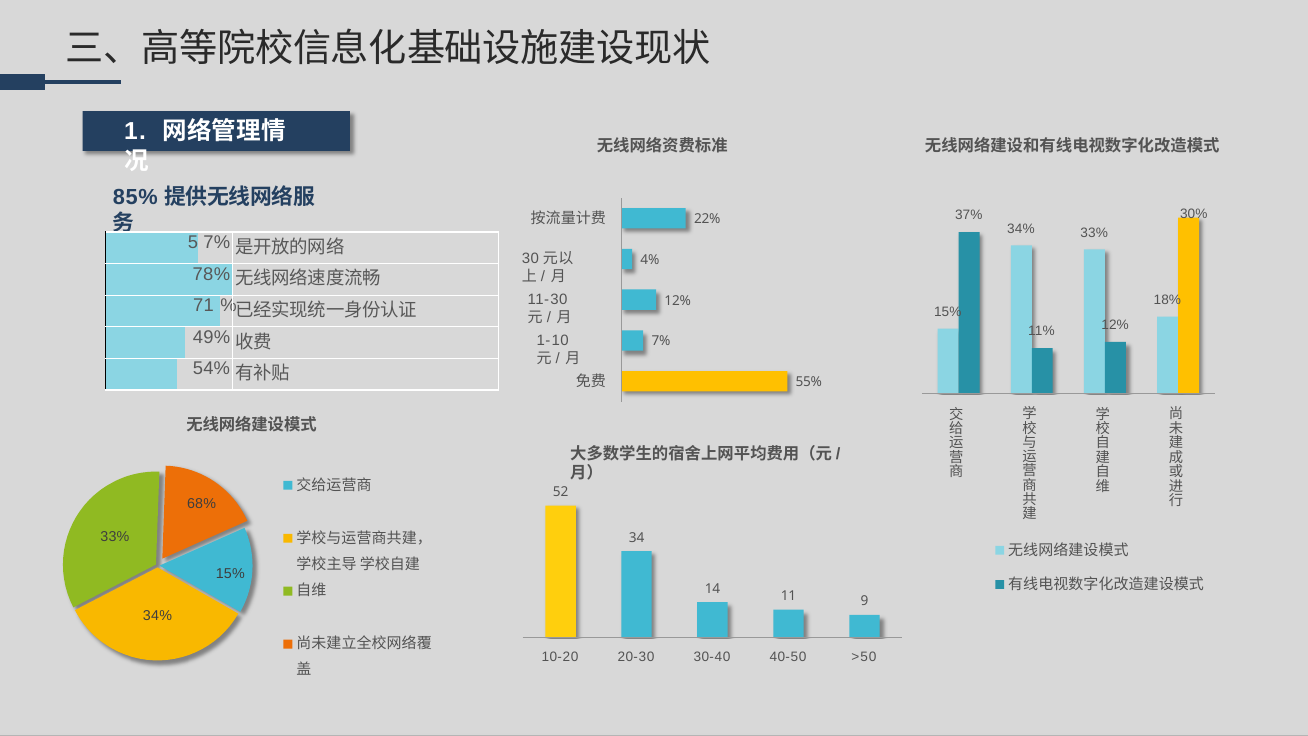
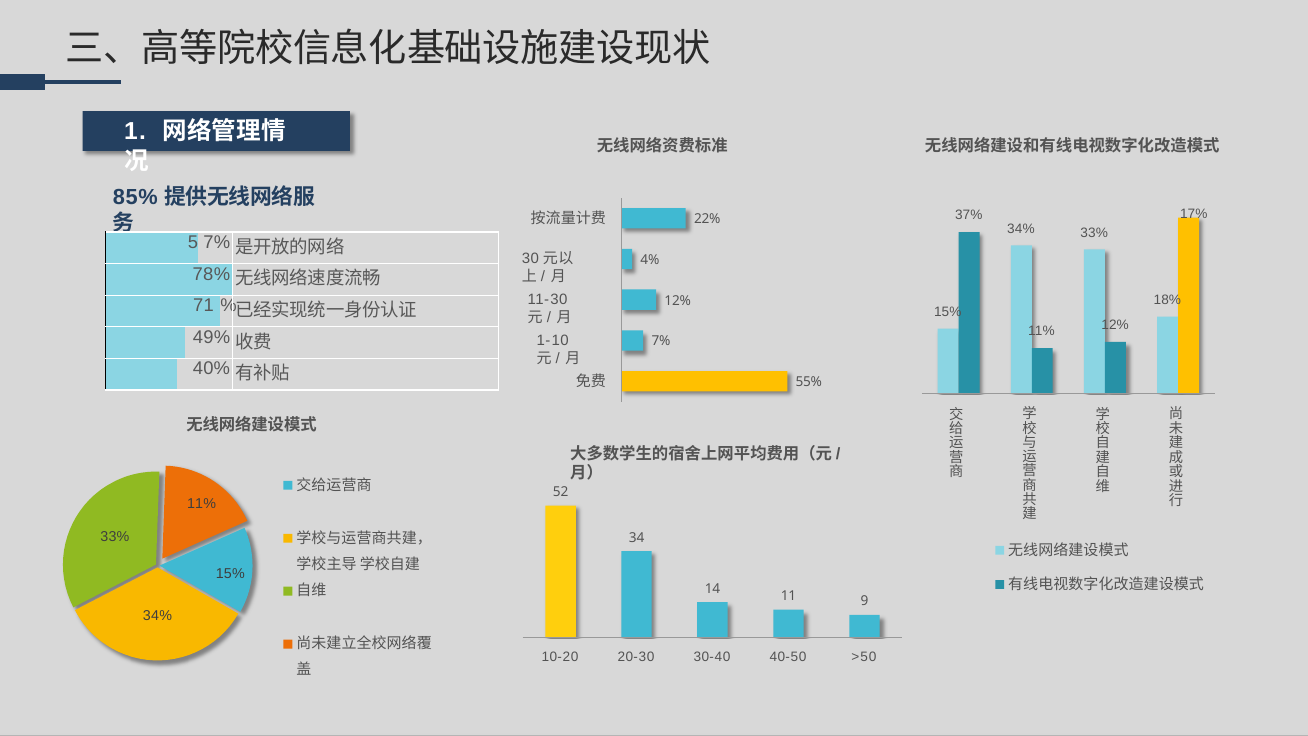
30%: 30% -> 17%
54%: 54% -> 40%
68% at (202, 504): 68% -> 11%
